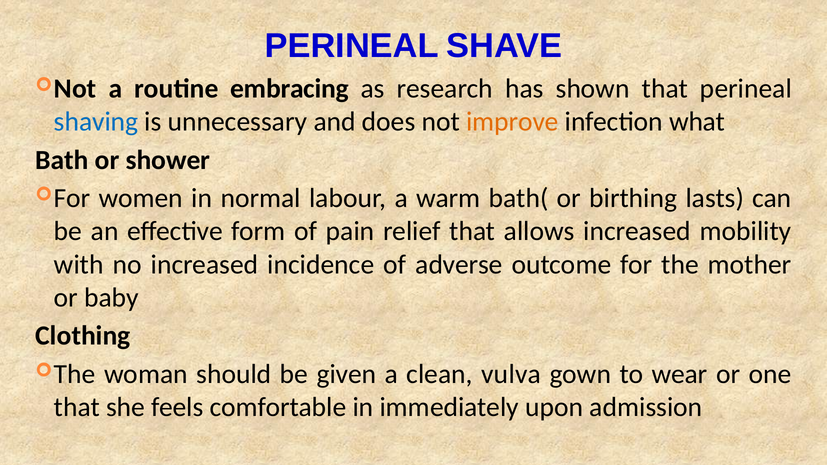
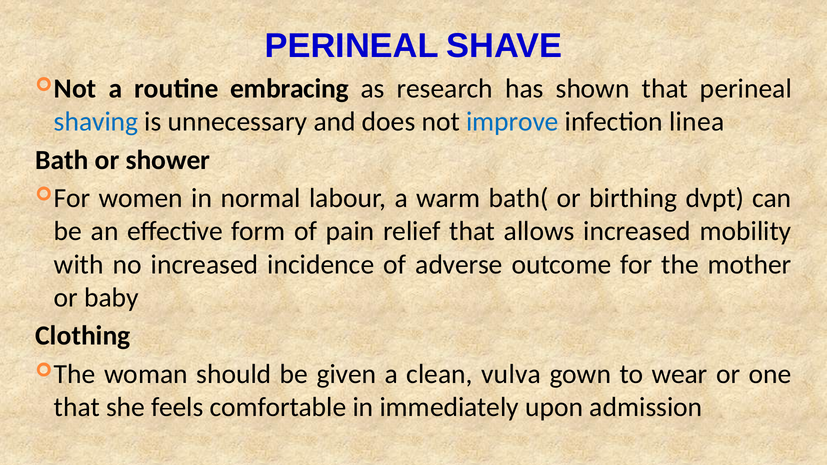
improve colour: orange -> blue
what: what -> linea
lasts: lasts -> dvpt
